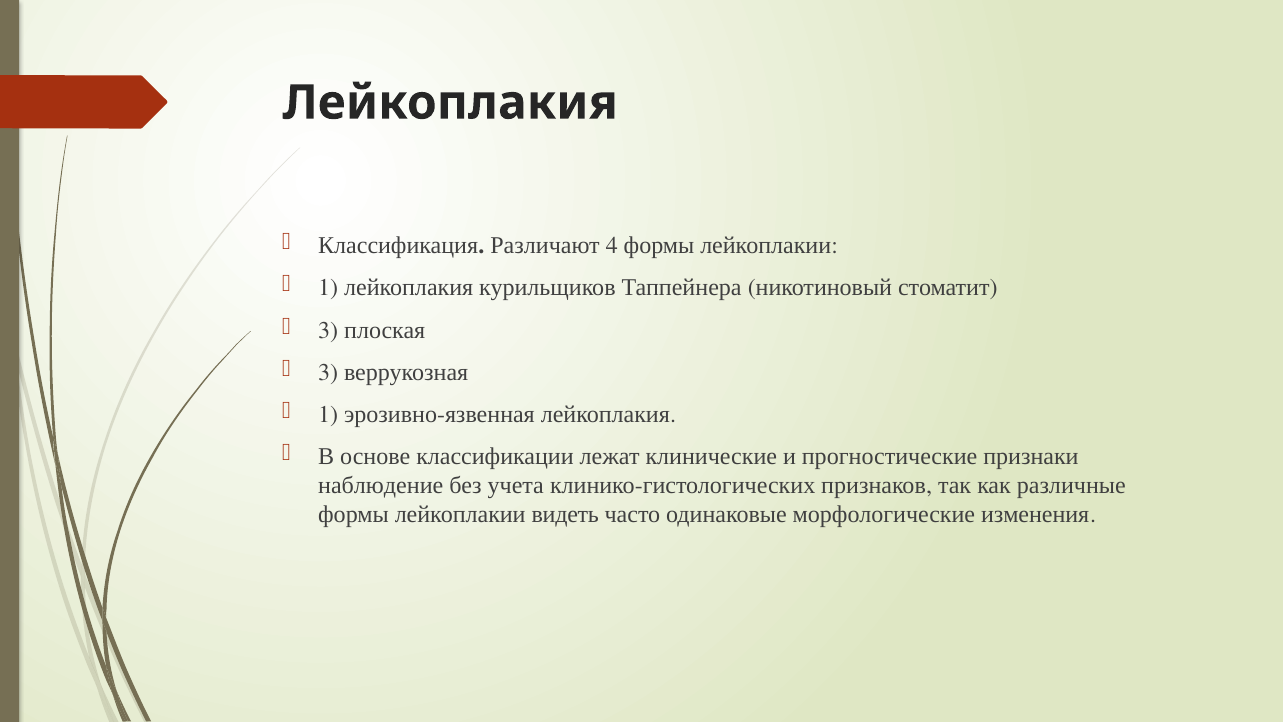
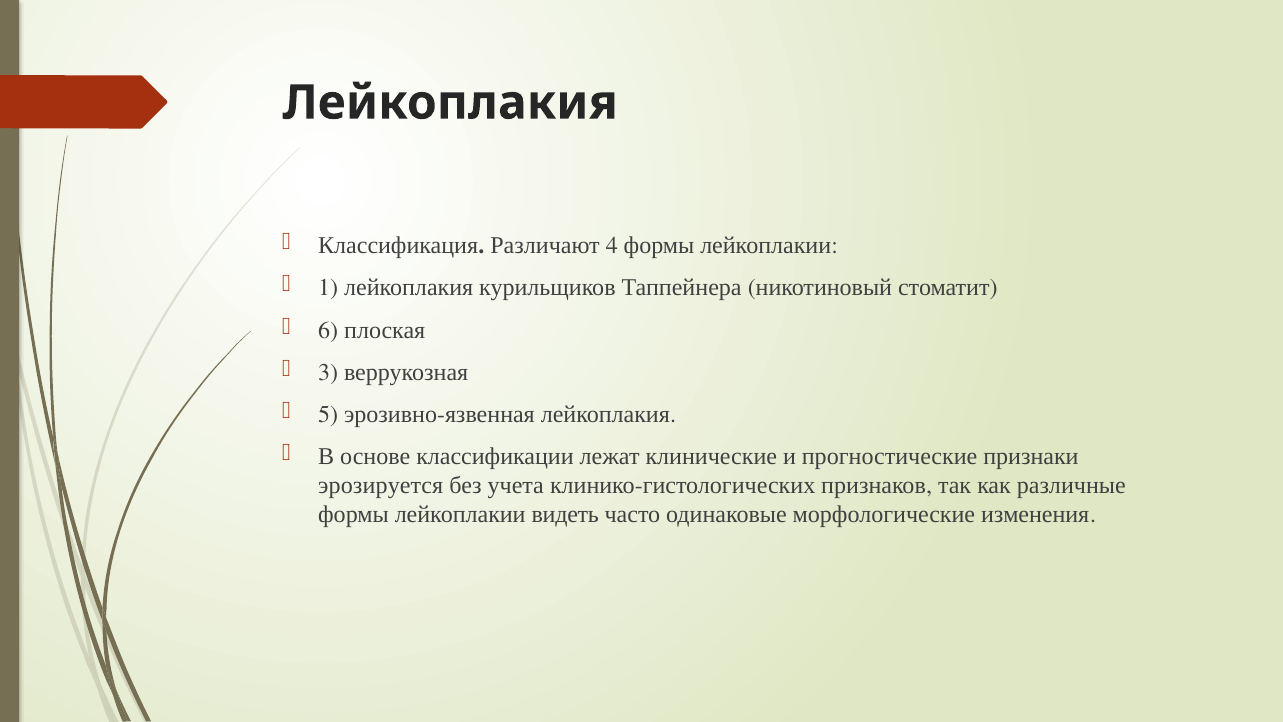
3 at (328, 330): 3 -> 6
1 at (328, 414): 1 -> 5
наблюдение: наблюдение -> эрозируется
